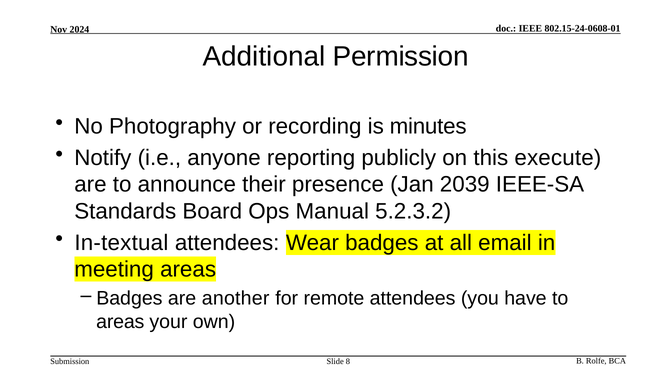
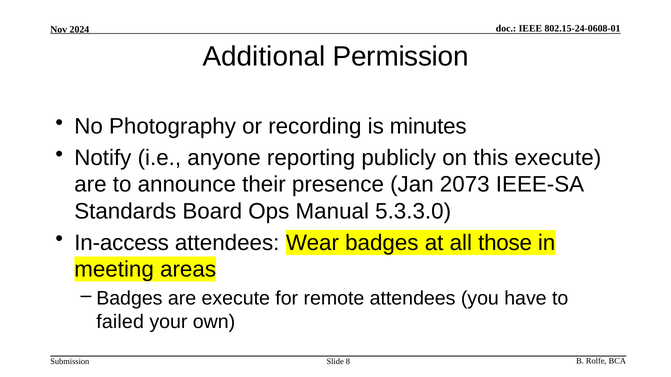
2039: 2039 -> 2073
5.2.3.2: 5.2.3.2 -> 5.3.3.0
In-textual: In-textual -> In-access
email: email -> those
are another: another -> execute
areas at (120, 322): areas -> failed
